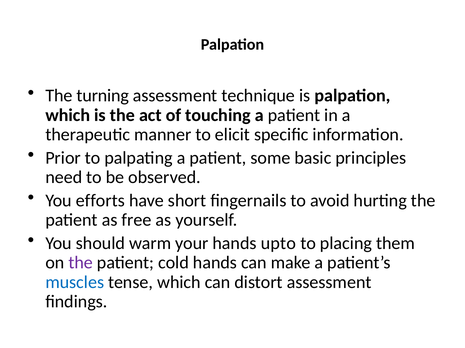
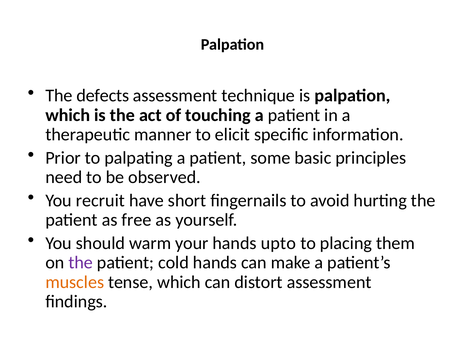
turning: turning -> defects
efforts: efforts -> recruit
muscles colour: blue -> orange
